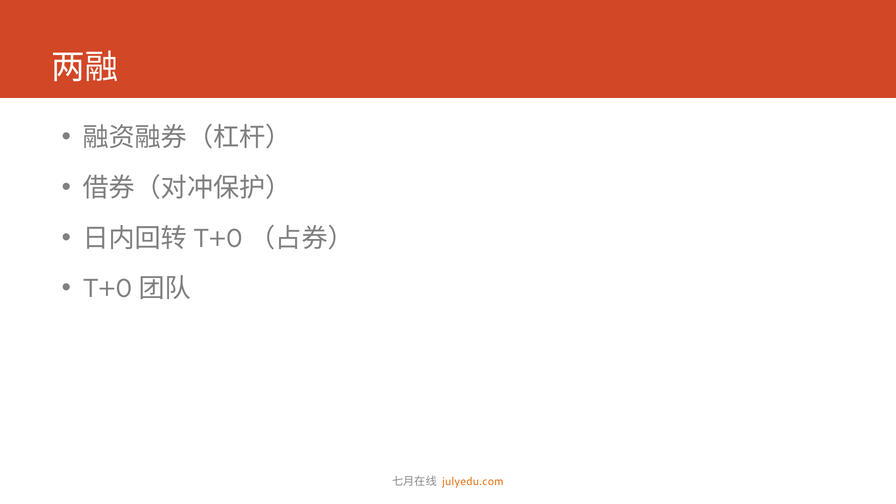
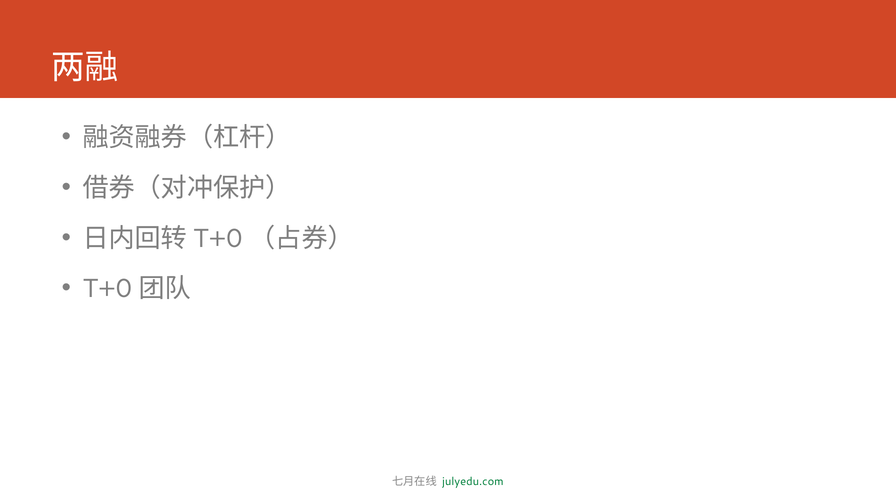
julyedu.com colour: orange -> green
